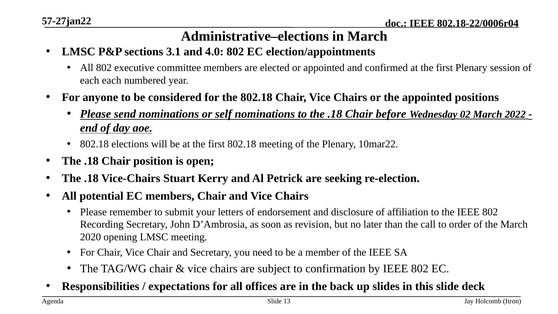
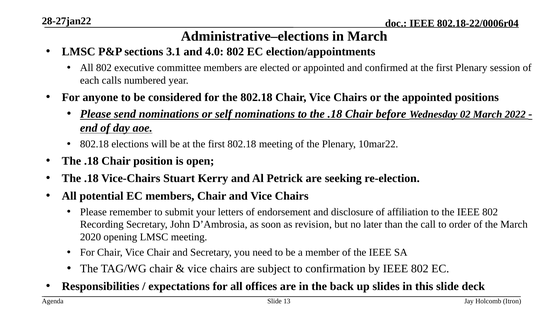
57-27jan22: 57-27jan22 -> 28-27jan22
each each: each -> calls
